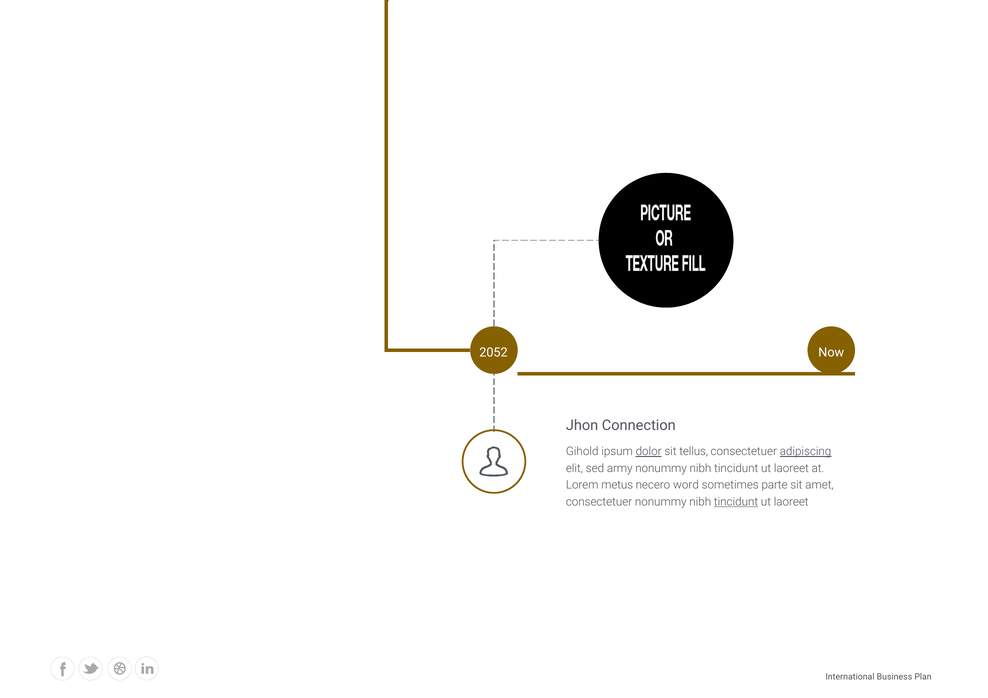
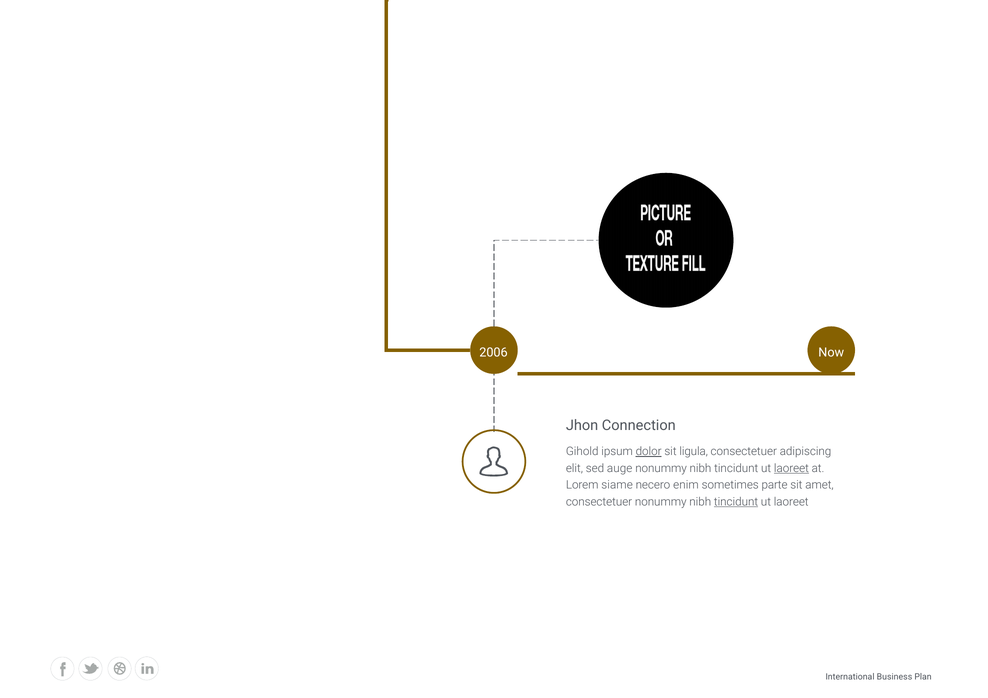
2052: 2052 -> 2006
tellus: tellus -> ligula
adipiscing underline: present -> none
army: army -> auge
laoreet at (791, 468) underline: none -> present
metus: metus -> siame
word: word -> enim
